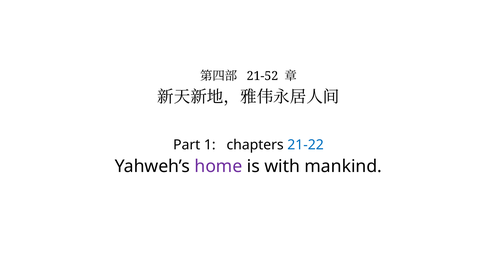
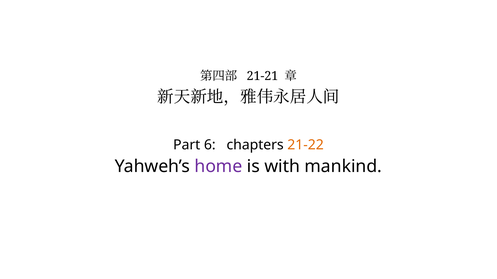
21-52: 21-52 -> 21-21
1: 1 -> 6
21-22 colour: blue -> orange
